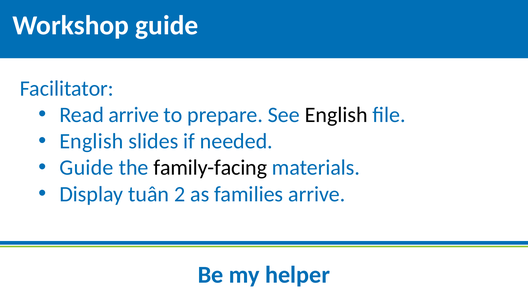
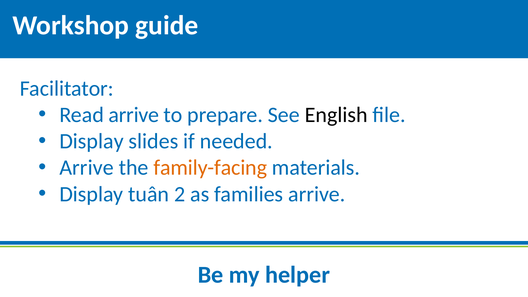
English at (91, 141): English -> Display
Guide at (87, 168): Guide -> Arrive
family-facing colour: black -> orange
